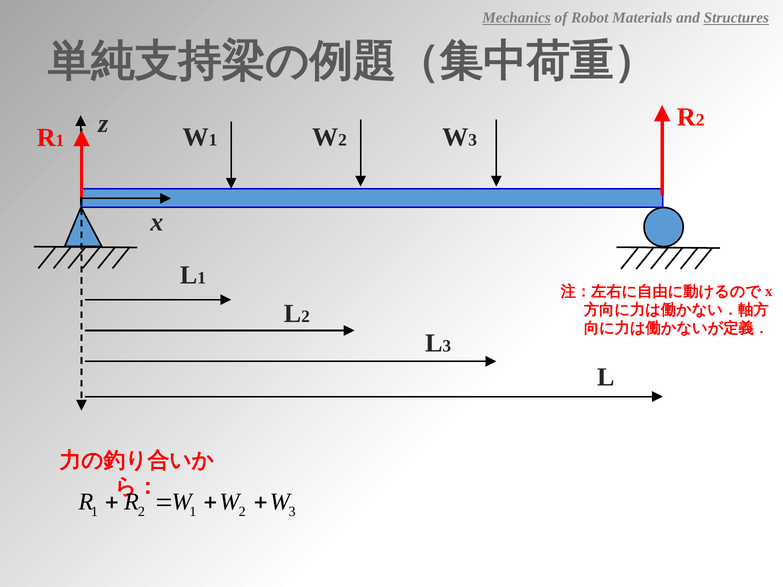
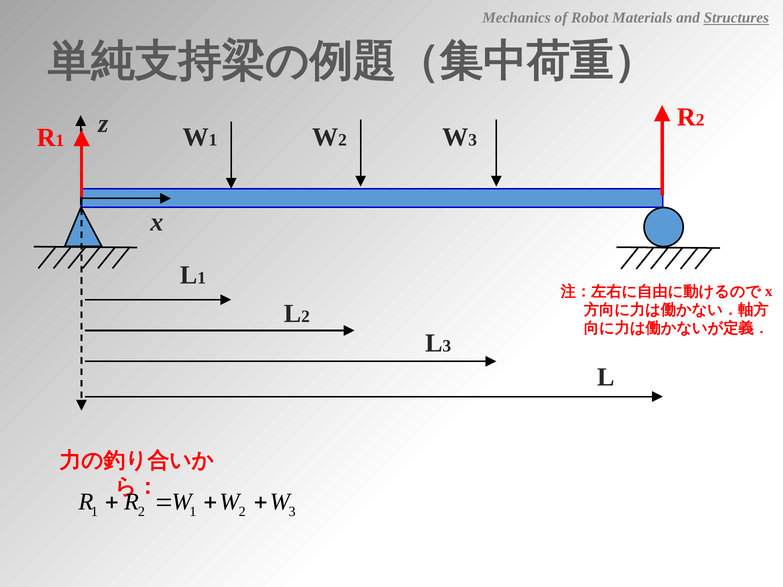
Mechanics underline: present -> none
